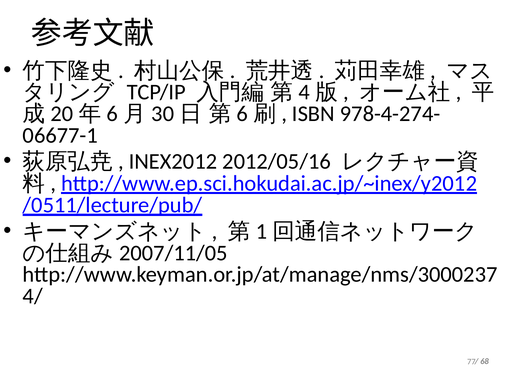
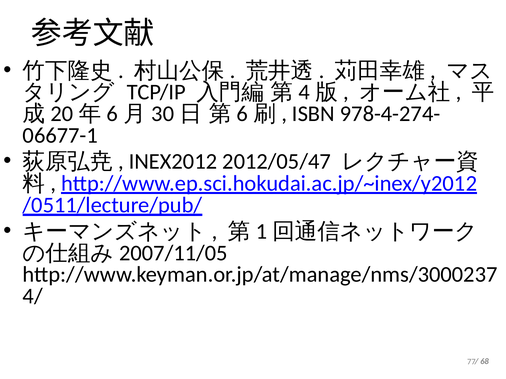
2012/05/16: 2012/05/16 -> 2012/05/47
